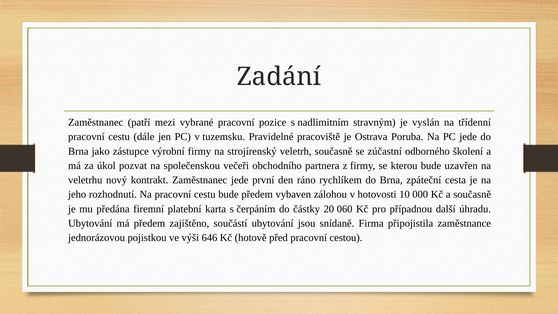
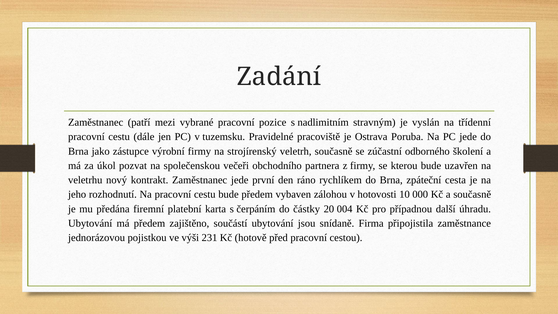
060: 060 -> 004
646: 646 -> 231
